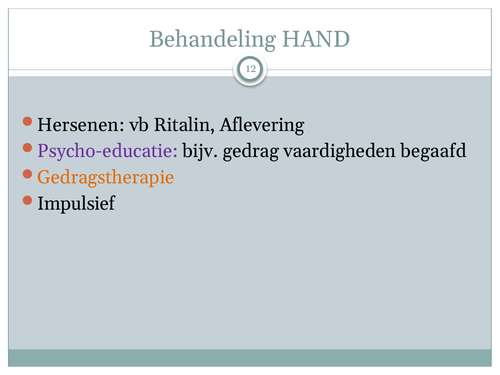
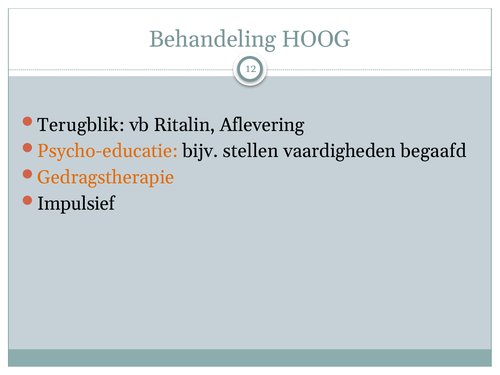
HAND: HAND -> HOOG
Hersenen: Hersenen -> Terugblik
Psycho-educatie colour: purple -> orange
gedrag: gedrag -> stellen
